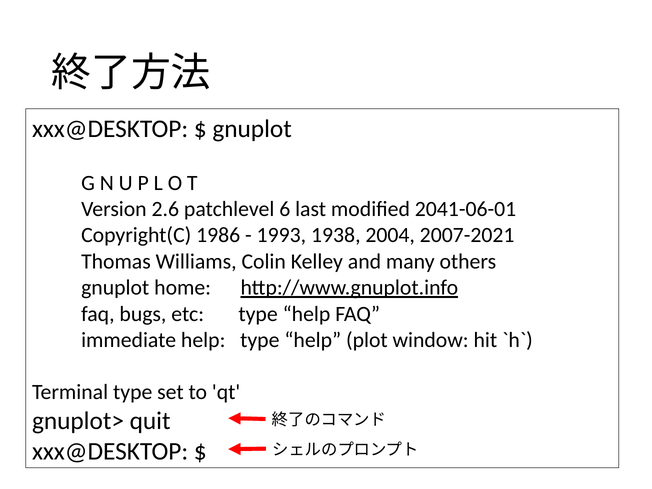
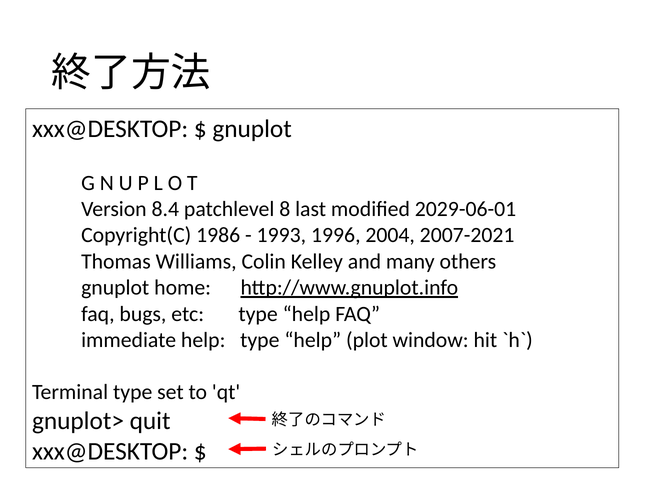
2.6: 2.6 -> 8.4
6: 6 -> 8
2041-06-01: 2041-06-01 -> 2029-06-01
1938: 1938 -> 1996
